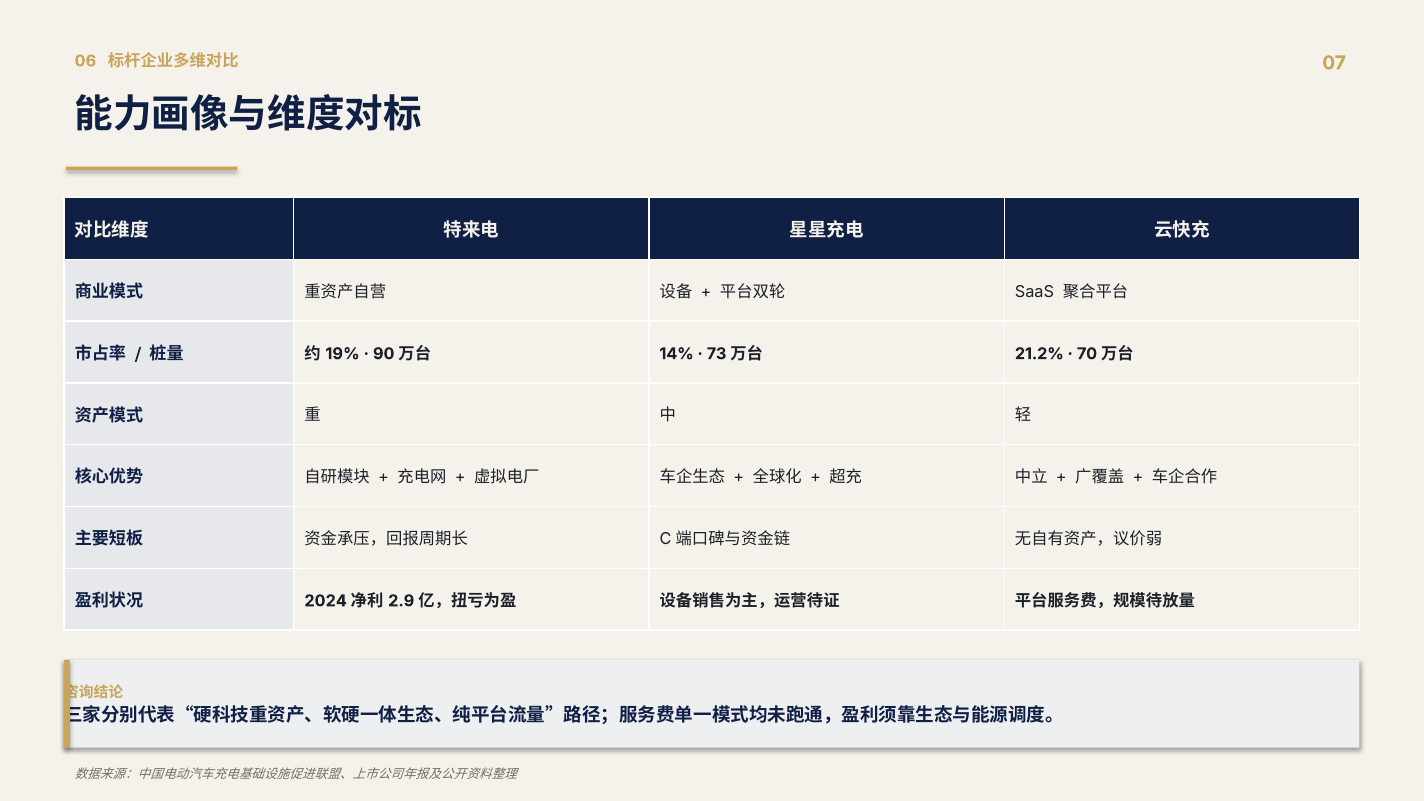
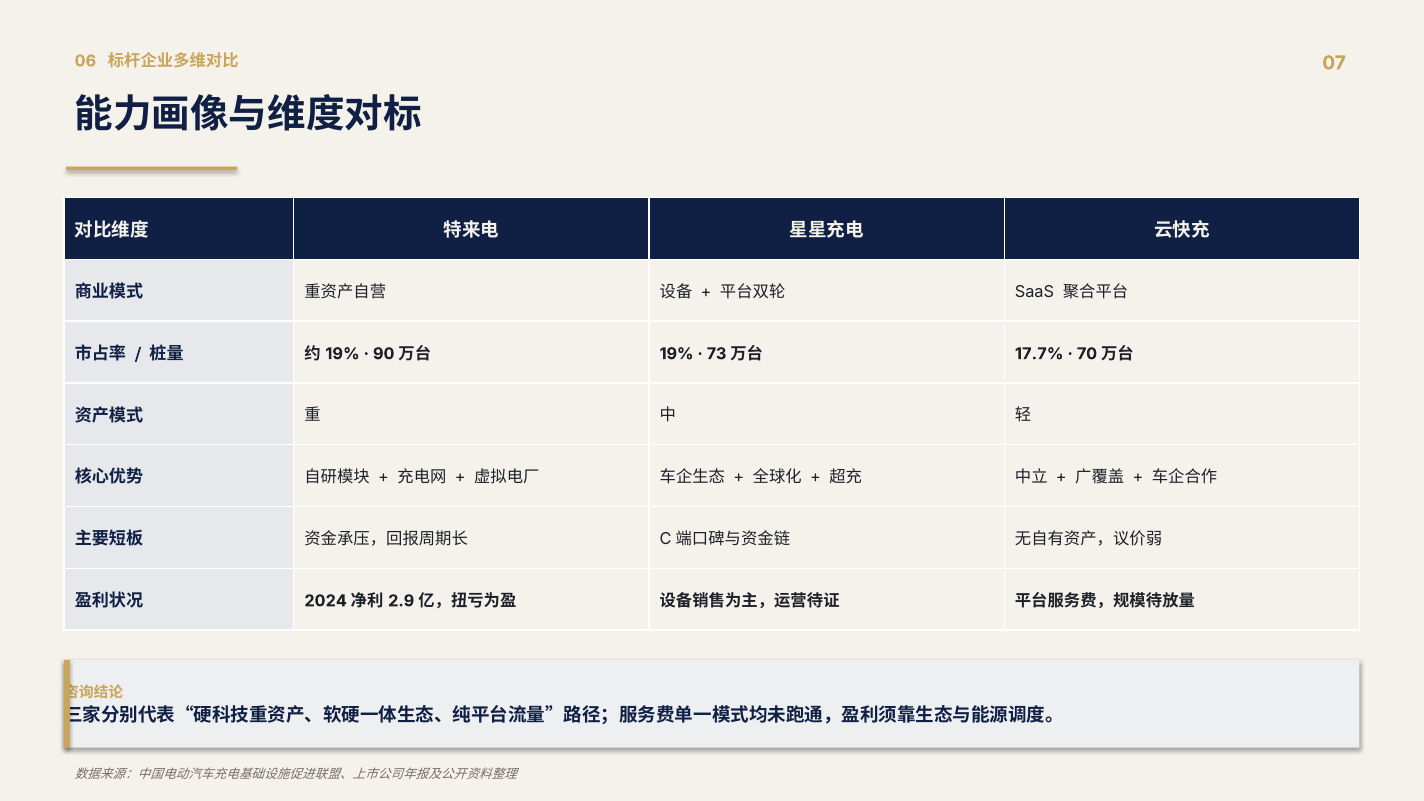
14% at (677, 354): 14% -> 19%
21.2%: 21.2% -> 17.7%
